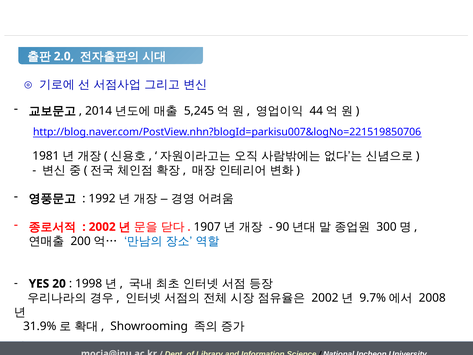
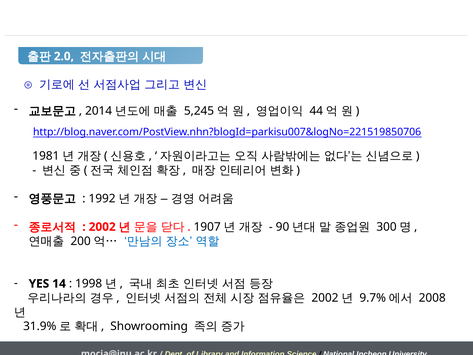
20: 20 -> 14
